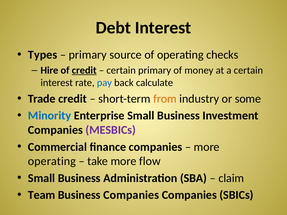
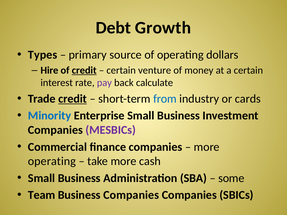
Debt Interest: Interest -> Growth
checks: checks -> dollars
certain primary: primary -> venture
pay colour: blue -> purple
credit at (73, 99) underline: none -> present
from colour: orange -> blue
some: some -> cards
flow: flow -> cash
claim: claim -> some
